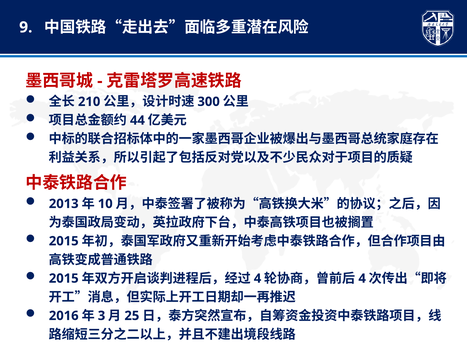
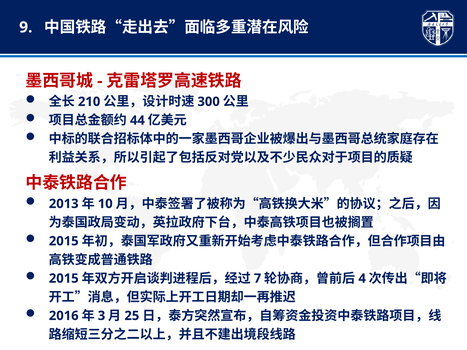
4 at (258, 279): 4 -> 7
